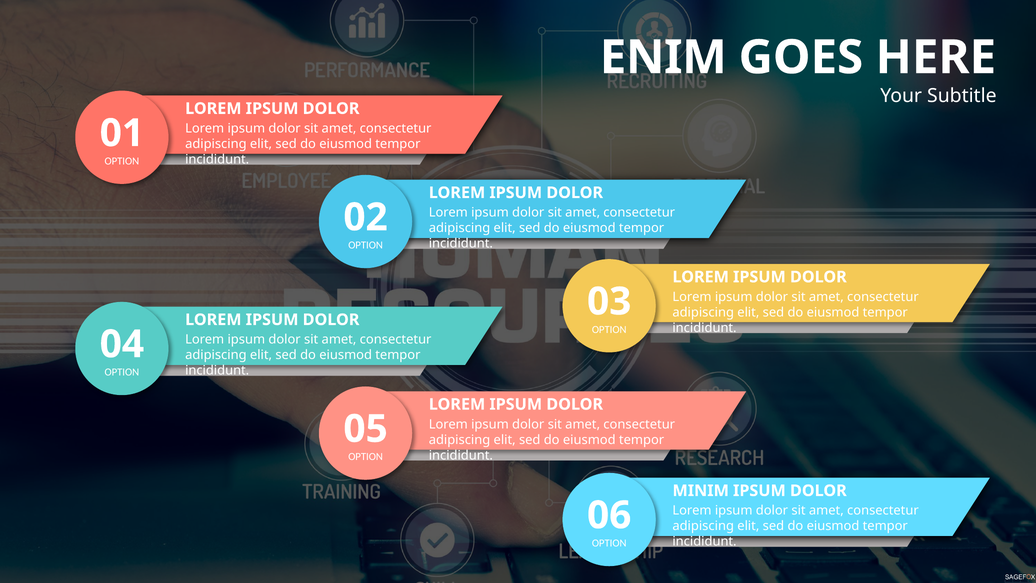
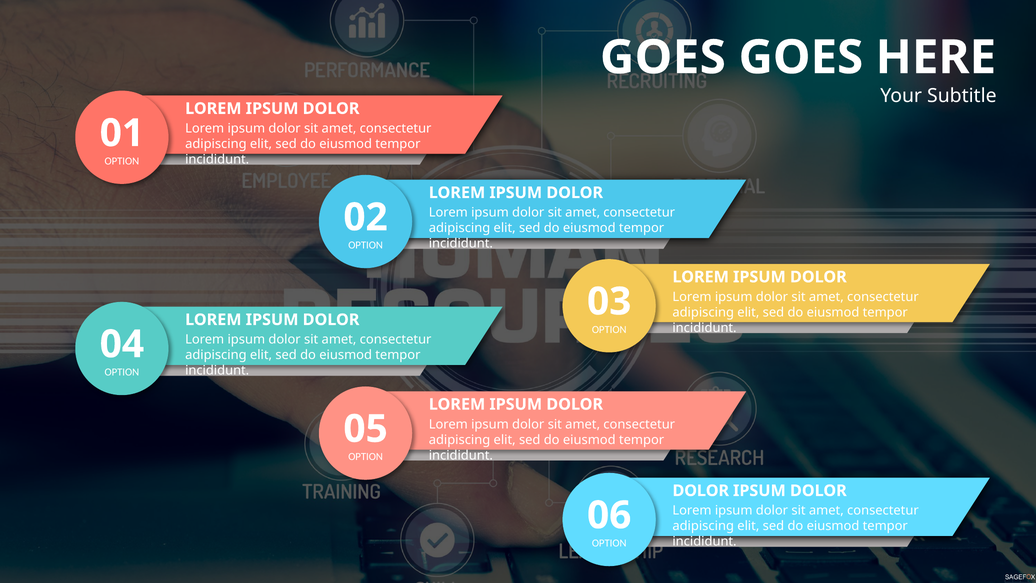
ENIM at (663, 58): ENIM -> GOES
MINIM at (701, 491): MINIM -> DOLOR
